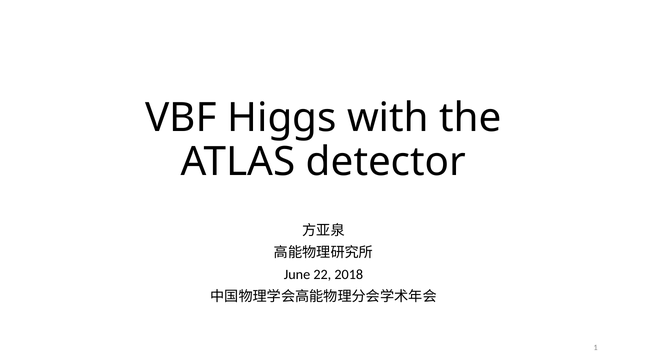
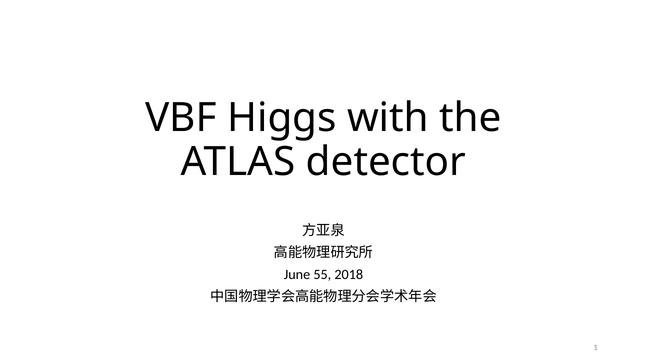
22: 22 -> 55
